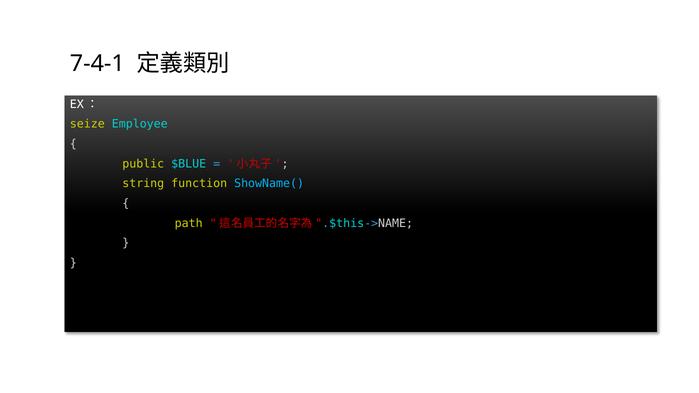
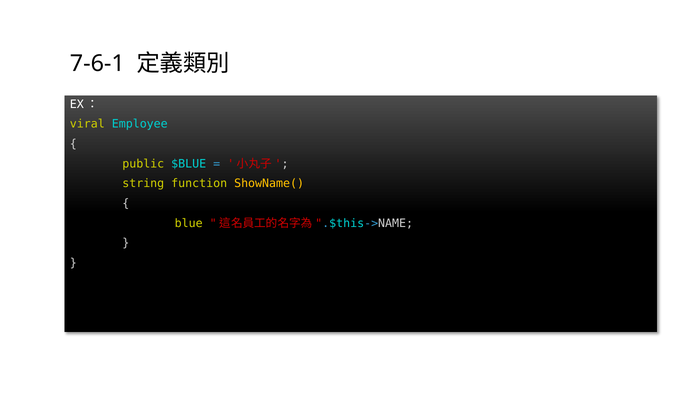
7-4-1: 7-4-1 -> 7-6-1
seize: seize -> viral
ShowName( colour: light blue -> yellow
path: path -> blue
